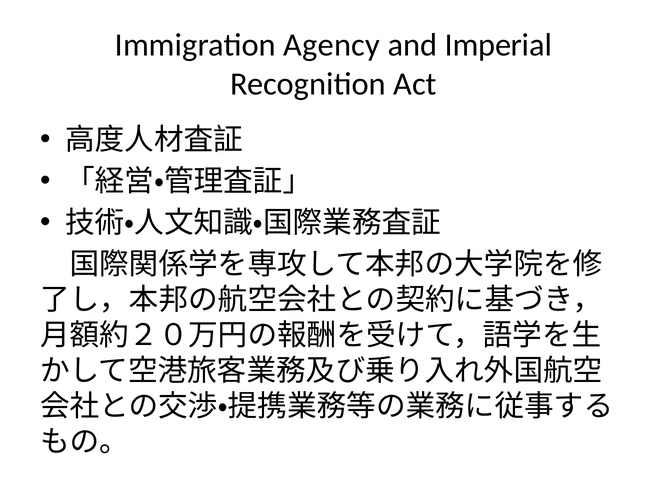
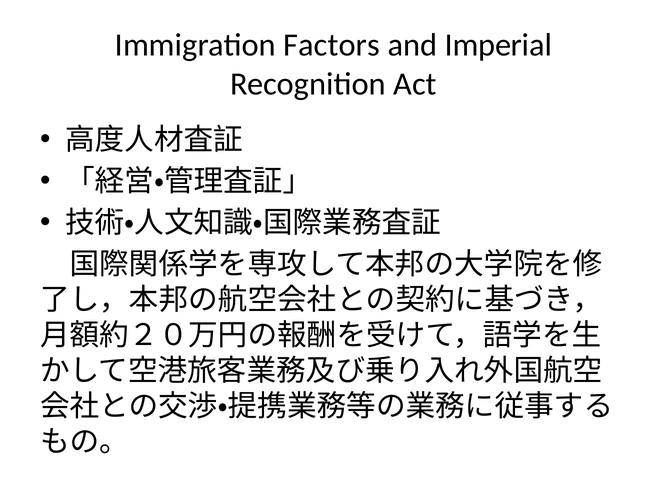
Agency: Agency -> Factors
